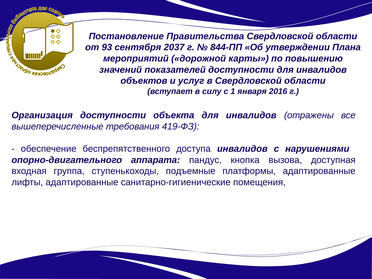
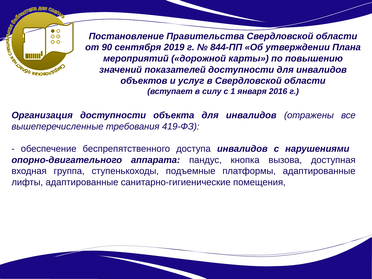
93: 93 -> 90
2037: 2037 -> 2019
